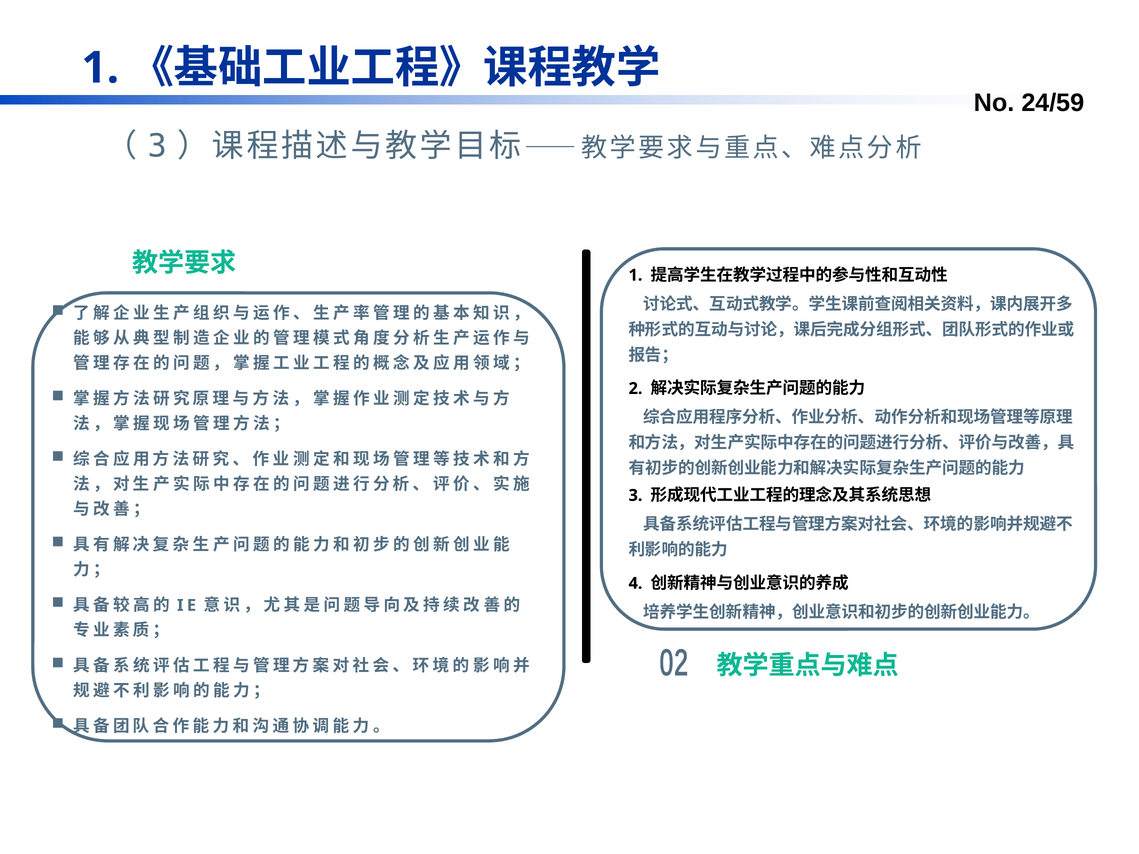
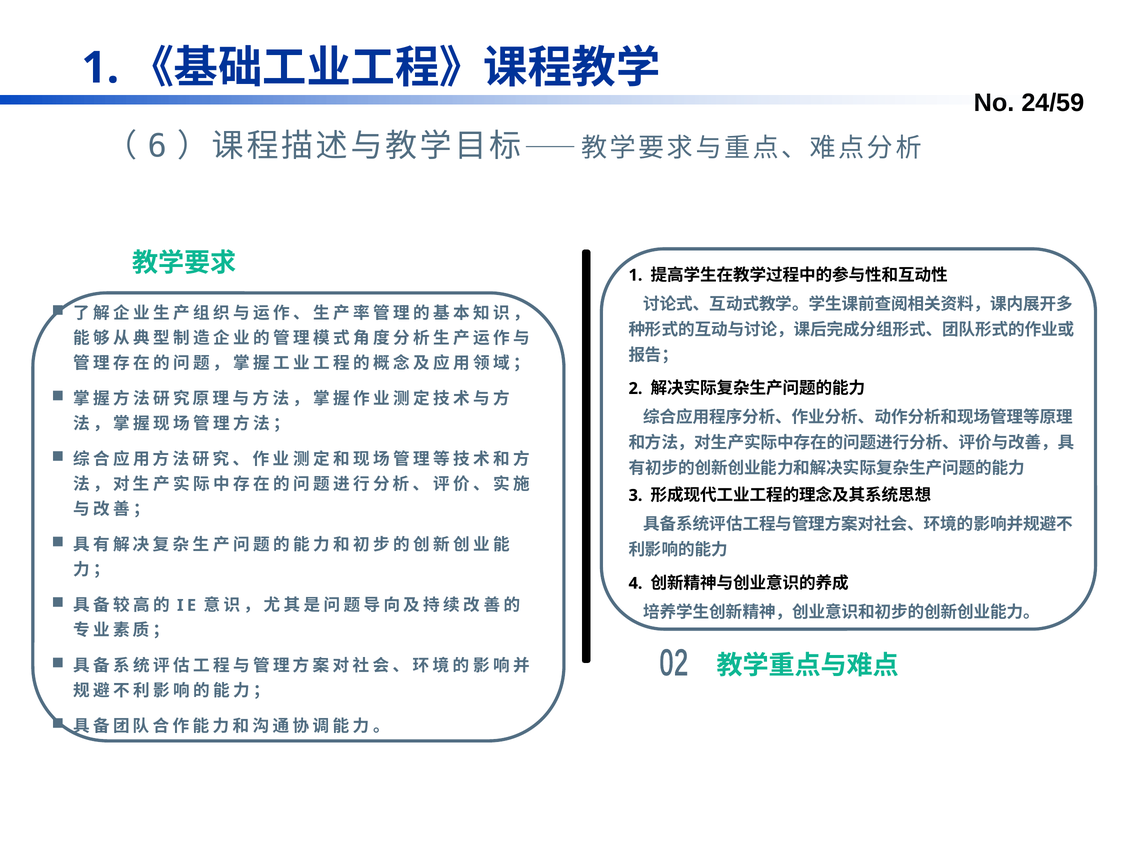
3 at (157, 146): 3 -> 6
